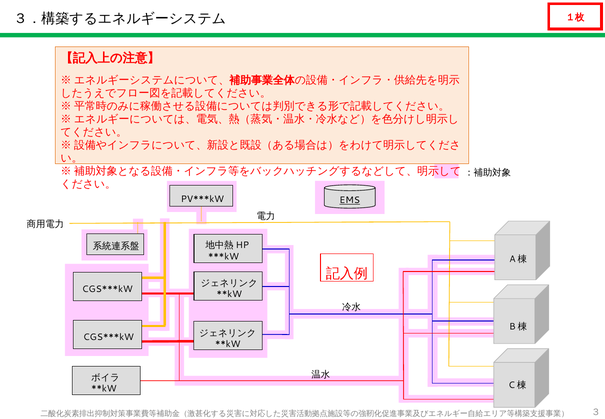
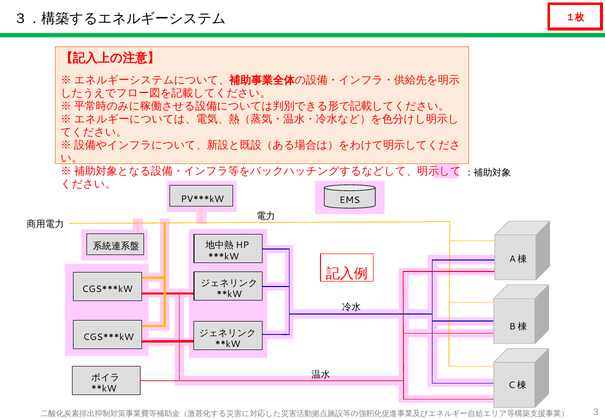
EMS underline: present -> none
